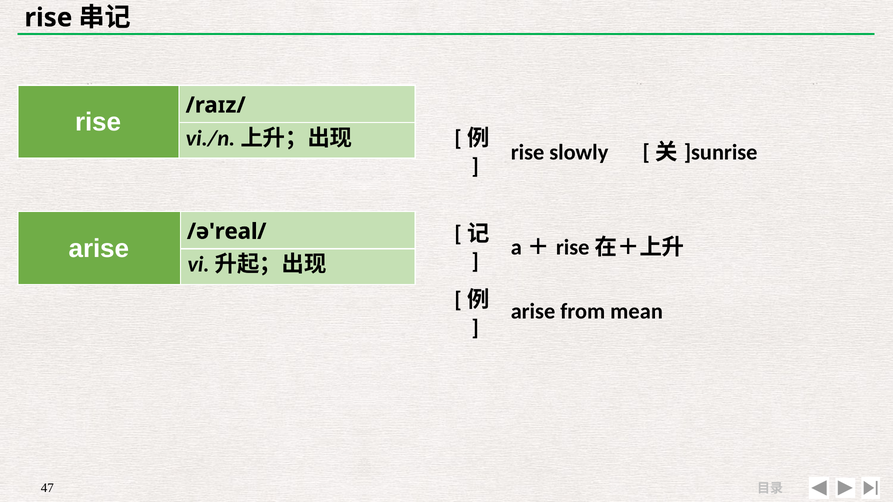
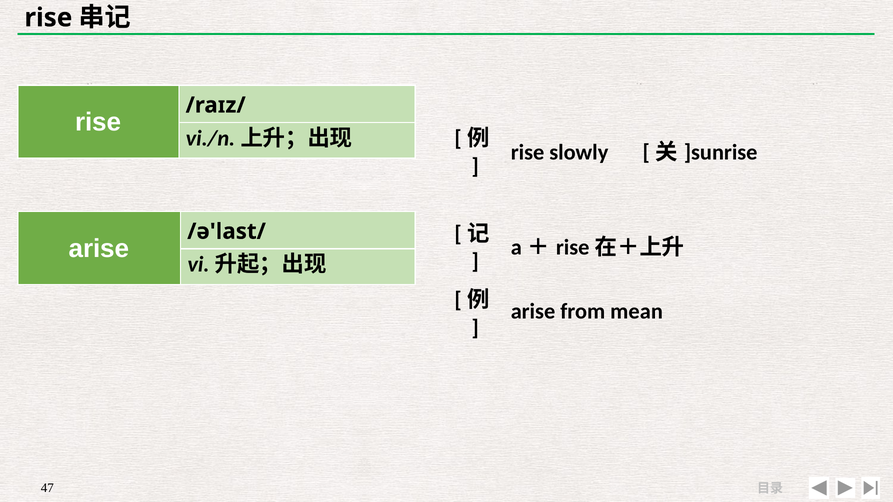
/ə'real/: /ə'real/ -> /ə'last/
